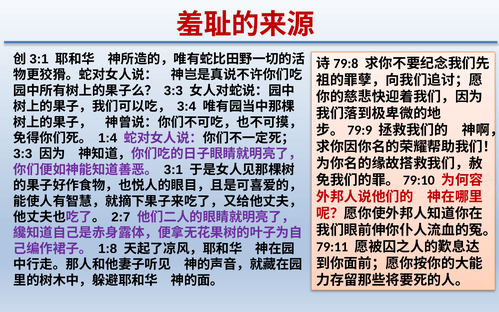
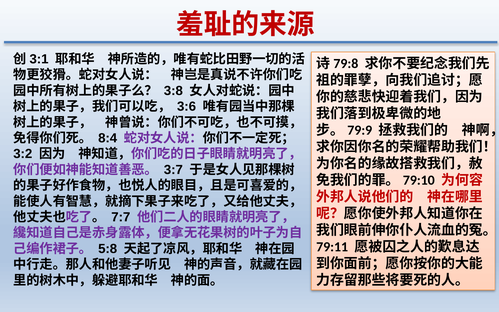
3:3 at (173, 91): 3:3 -> 3:8
3:4: 3:4 -> 3:6
1:4: 1:4 -> 8:4
3:3 at (23, 154): 3:3 -> 3:2
3:1: 3:1 -> 3:7
2:7: 2:7 -> 7:7
1:8: 1:8 -> 5:8
